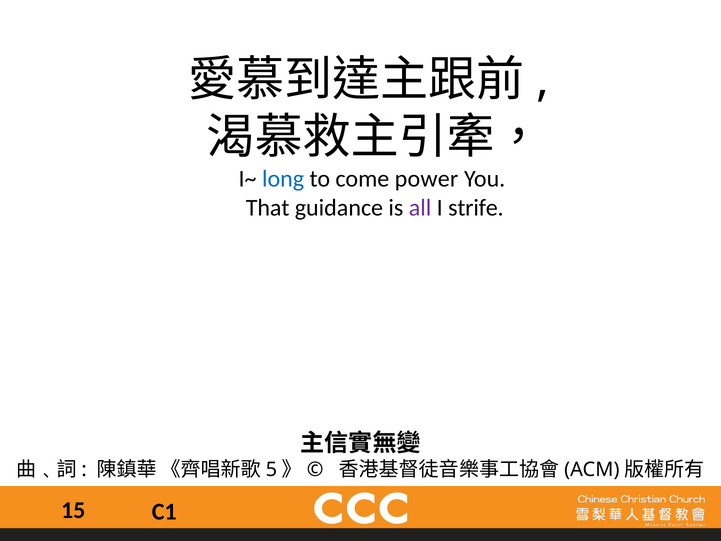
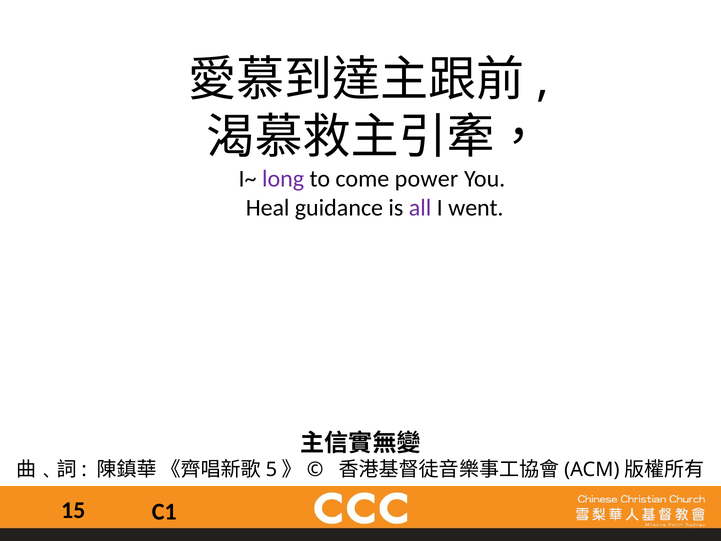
long colour: blue -> purple
That: That -> Heal
strife: strife -> went
